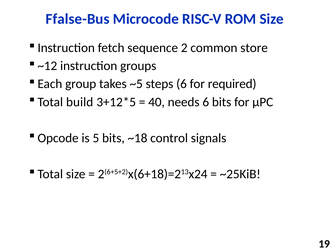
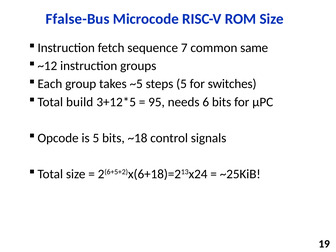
2: 2 -> 7
store: store -> same
steps 6: 6 -> 5
required: required -> switches
40: 40 -> 95
